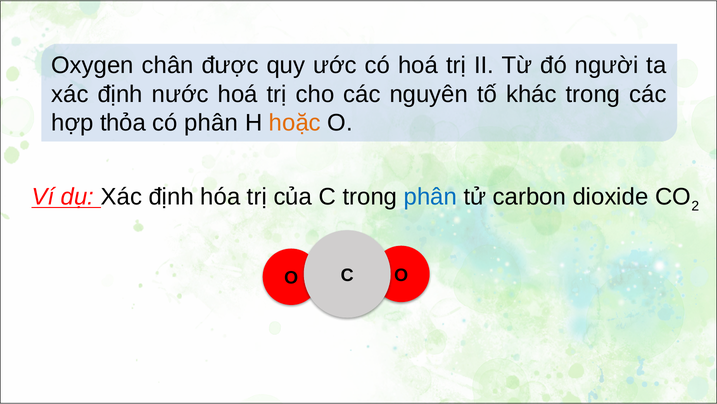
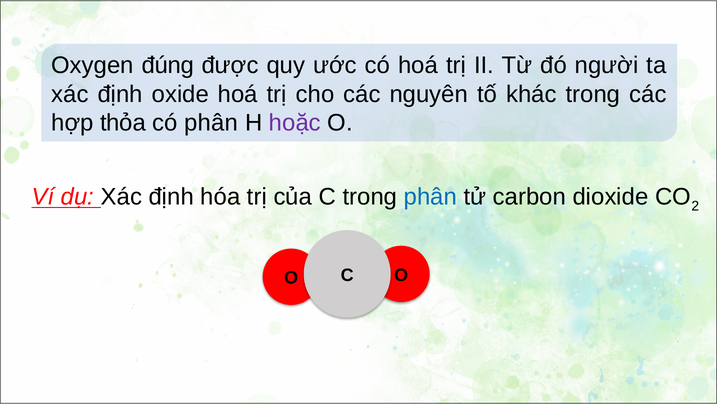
chân: chân -> đúng
nước: nước -> oxide
hoặc colour: orange -> purple
